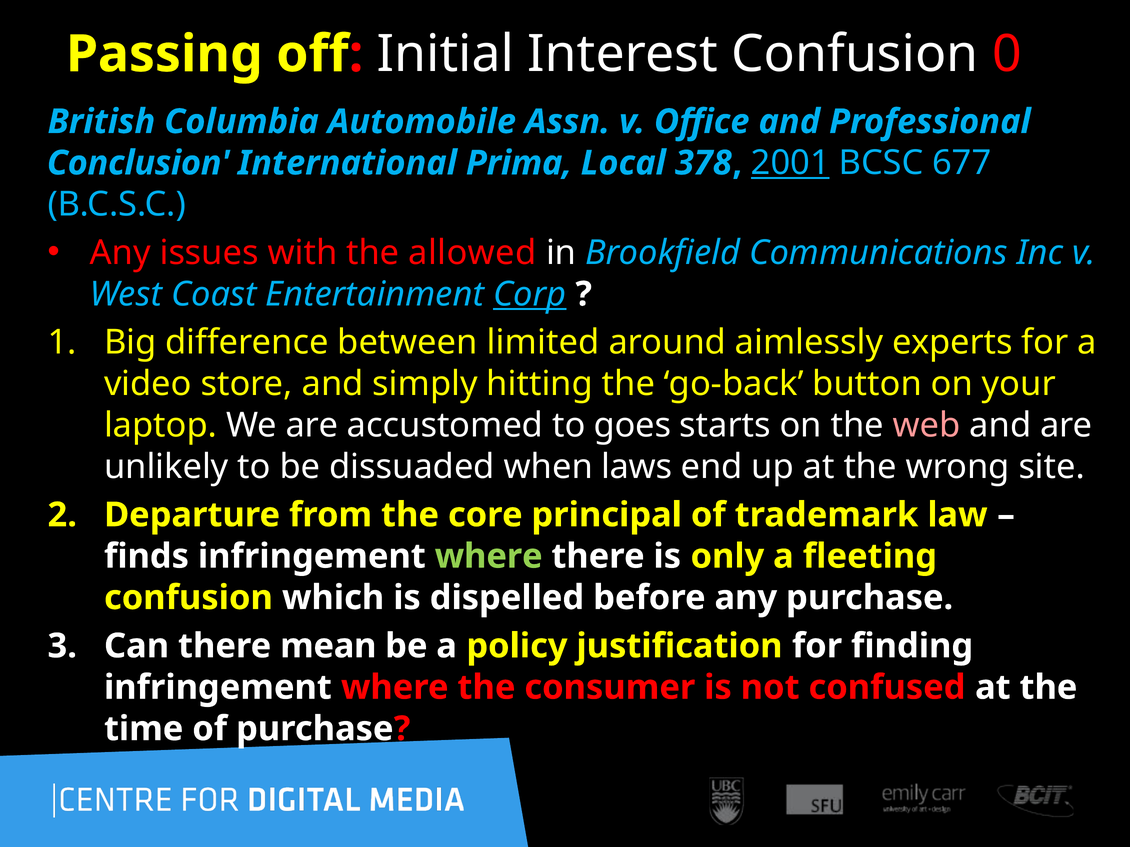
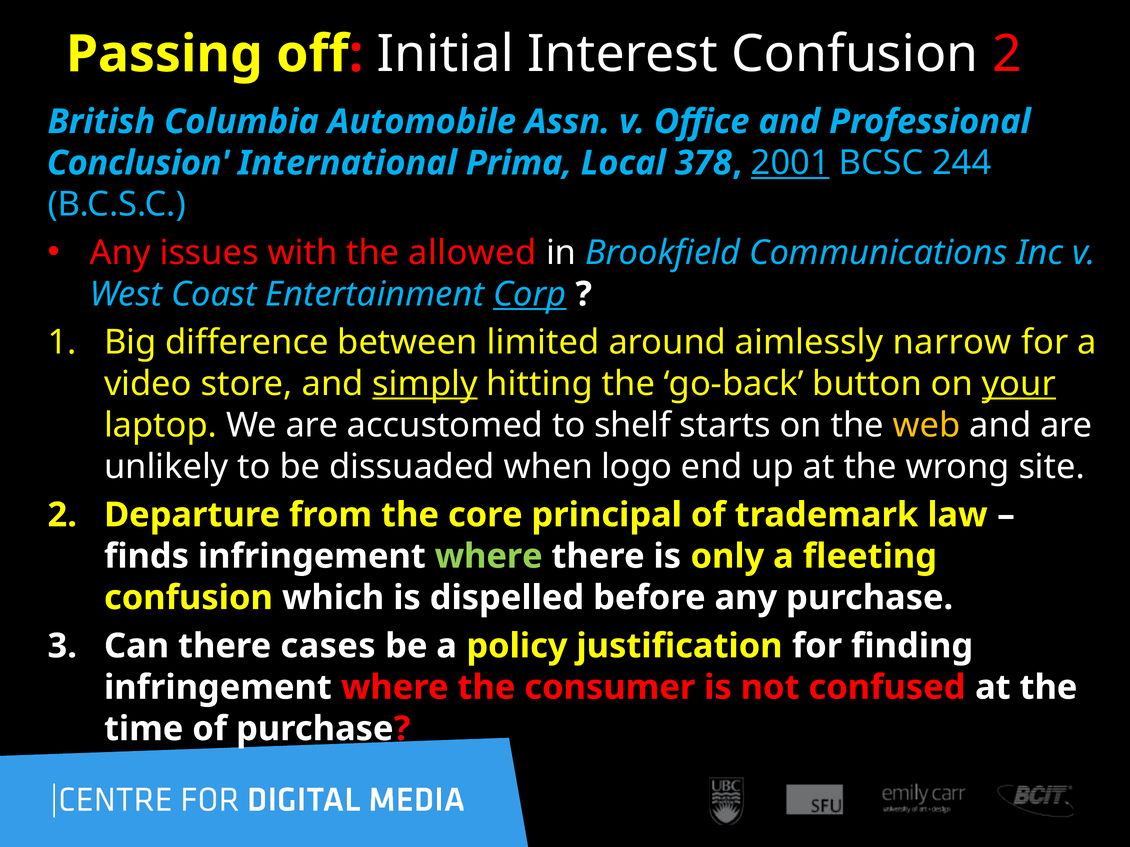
Confusion 0: 0 -> 2
677: 677 -> 244
experts: experts -> narrow
simply underline: none -> present
your underline: none -> present
goes: goes -> shelf
web colour: pink -> yellow
laws: laws -> logo
mean: mean -> cases
